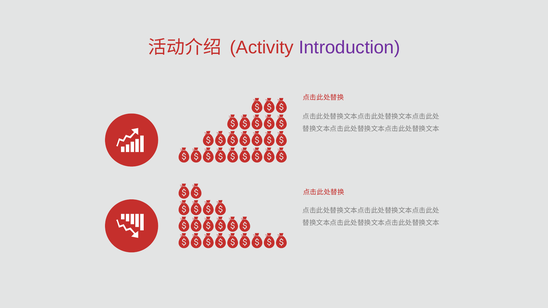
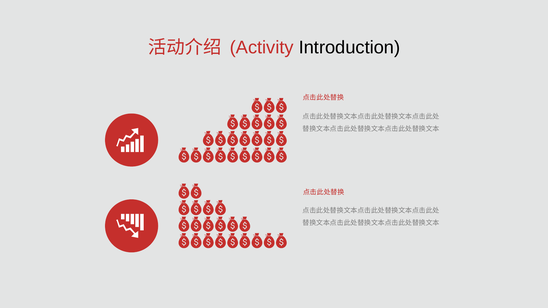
Introduction colour: purple -> black
